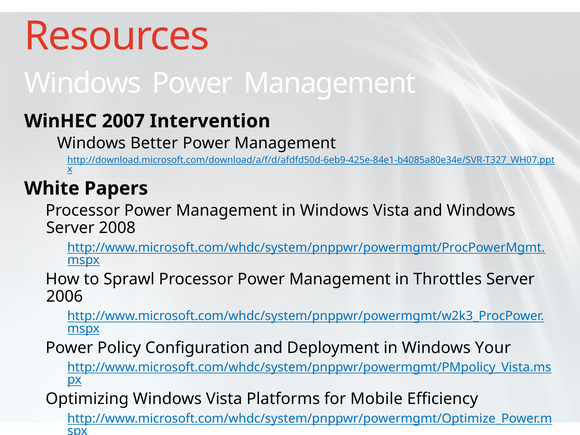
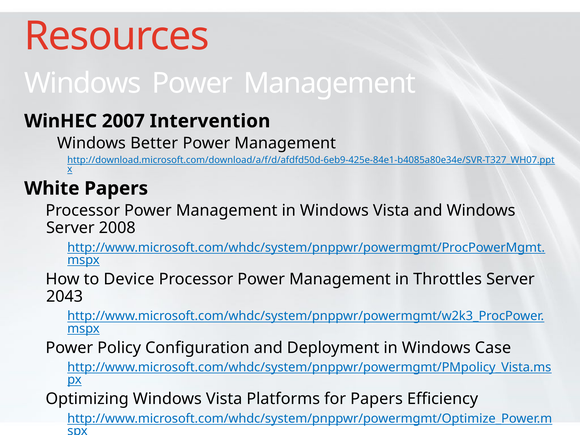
Sprawl: Sprawl -> Device
2006: 2006 -> 2043
Your: Your -> Case
for Mobile: Mobile -> Papers
